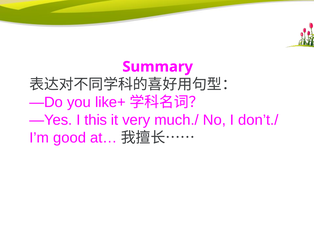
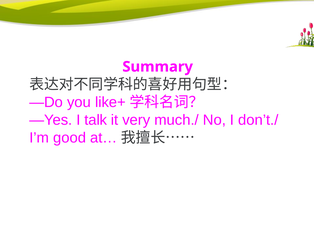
this: this -> talk
